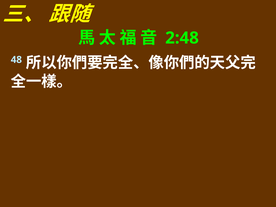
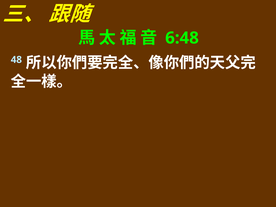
2:48: 2:48 -> 6:48
